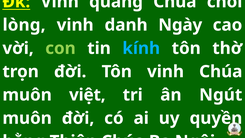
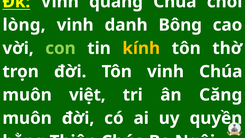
Ngày: Ngày -> Bông
kính colour: light blue -> yellow
Ngút: Ngút -> Căng
